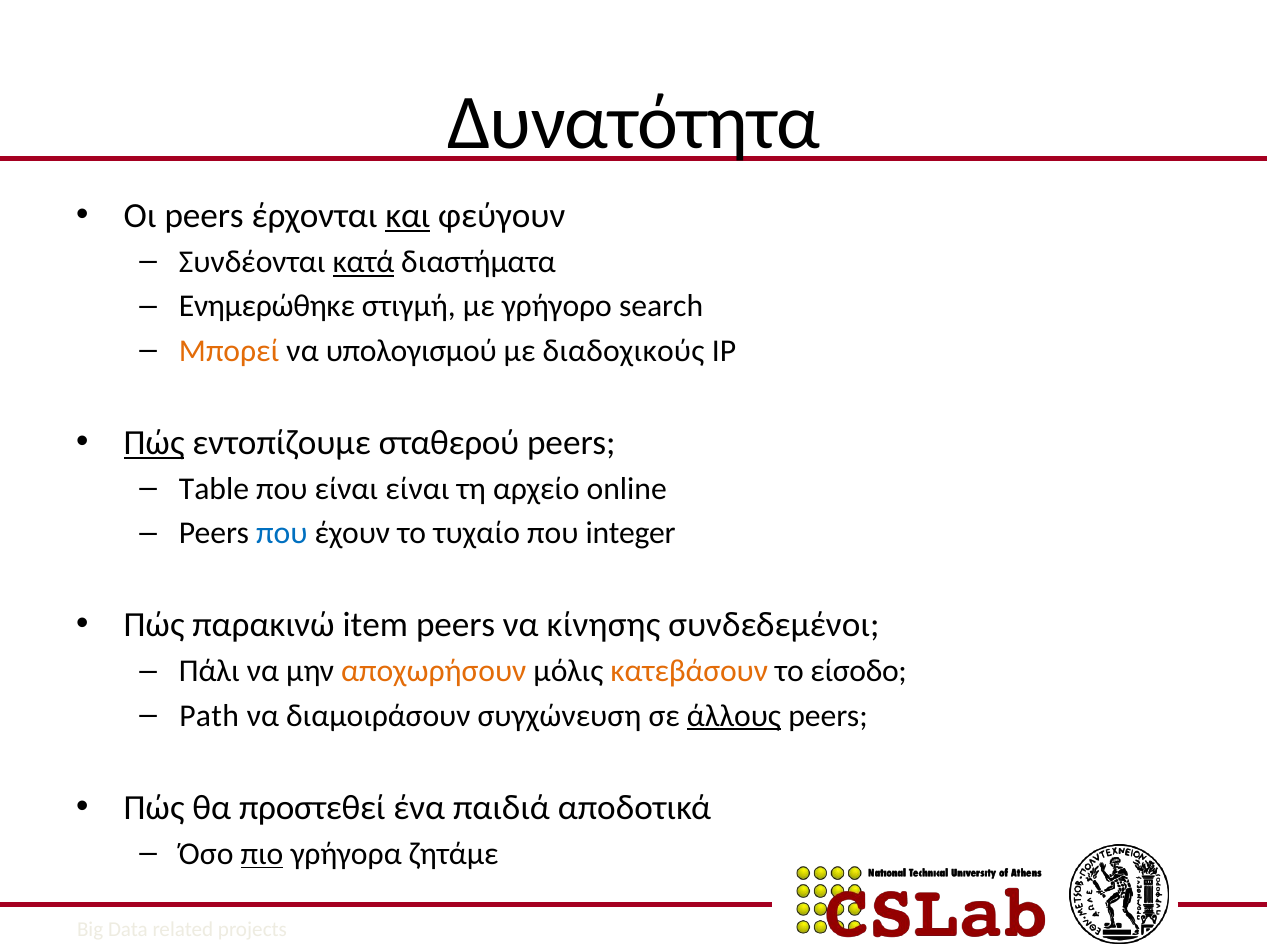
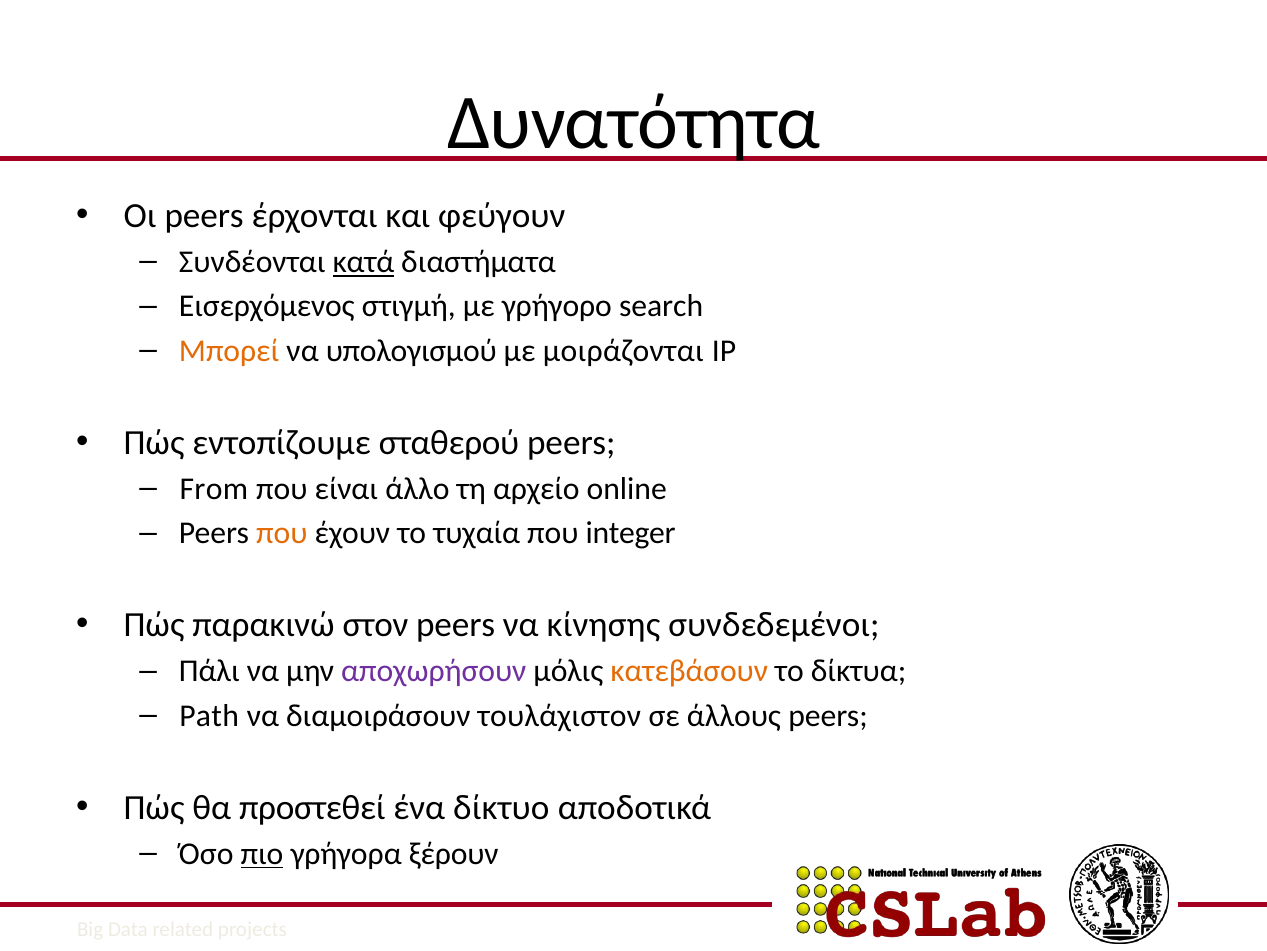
και underline: present -> none
Ενημερώθηκε: Ενημερώθηκε -> Εισερχόμενος
διαδοχικούς: διαδοχικούς -> μοιράζονται
Πώς at (154, 442) underline: present -> none
Table: Table -> From
είναι είναι: είναι -> άλλο
που at (282, 533) colour: blue -> orange
τυχαίο: τυχαίο -> τυχαία
item: item -> στον
αποχωρήσουν colour: orange -> purple
είσοδο: είσοδο -> δίκτυα
συγχώνευση: συγχώνευση -> τουλάχιστον
άλλους underline: present -> none
παιδιά: παιδιά -> δίκτυο
ζητάμε: ζητάμε -> ξέρουν
